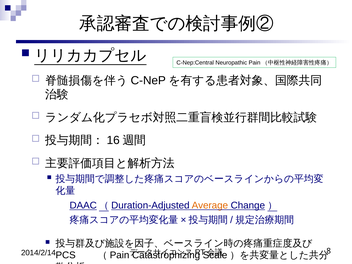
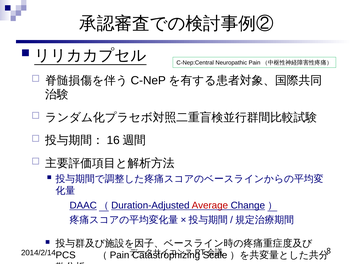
Average colour: orange -> red
